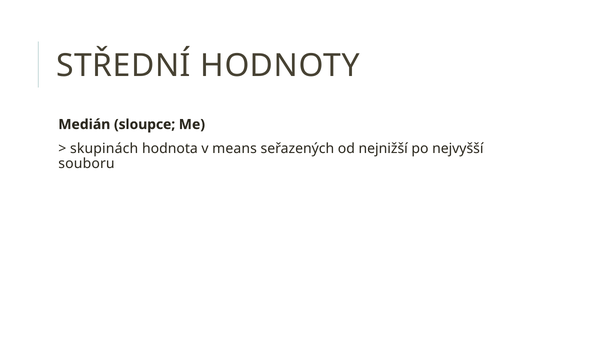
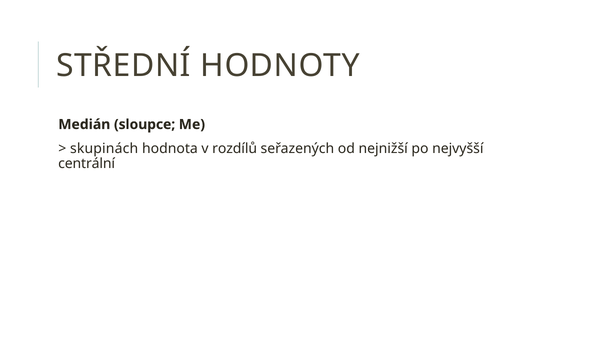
means: means -> rozdílů
souboru: souboru -> centrální
